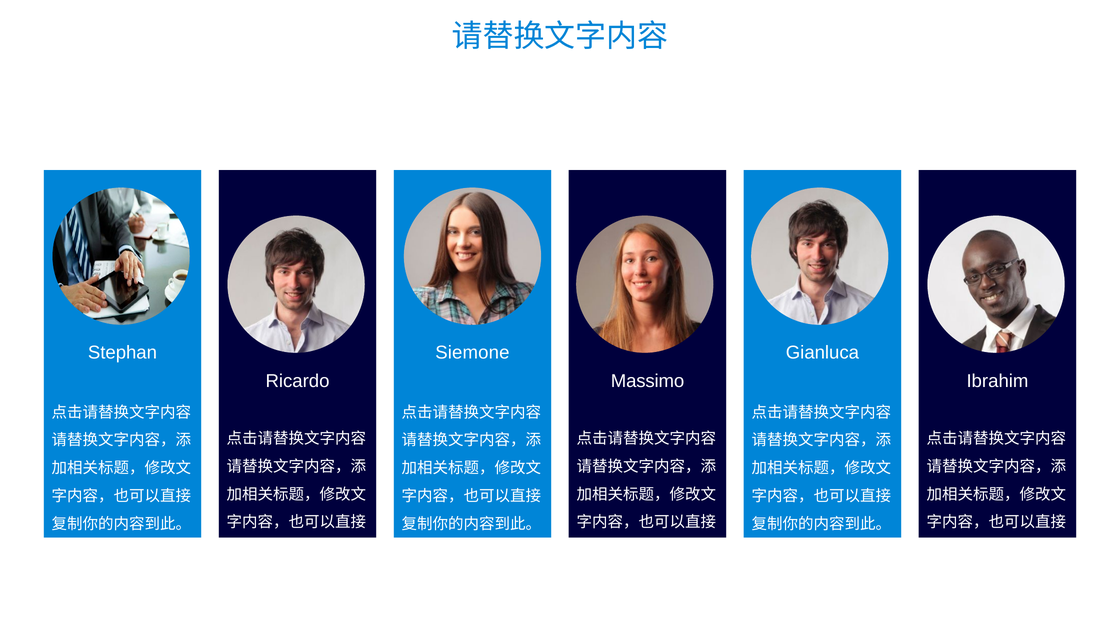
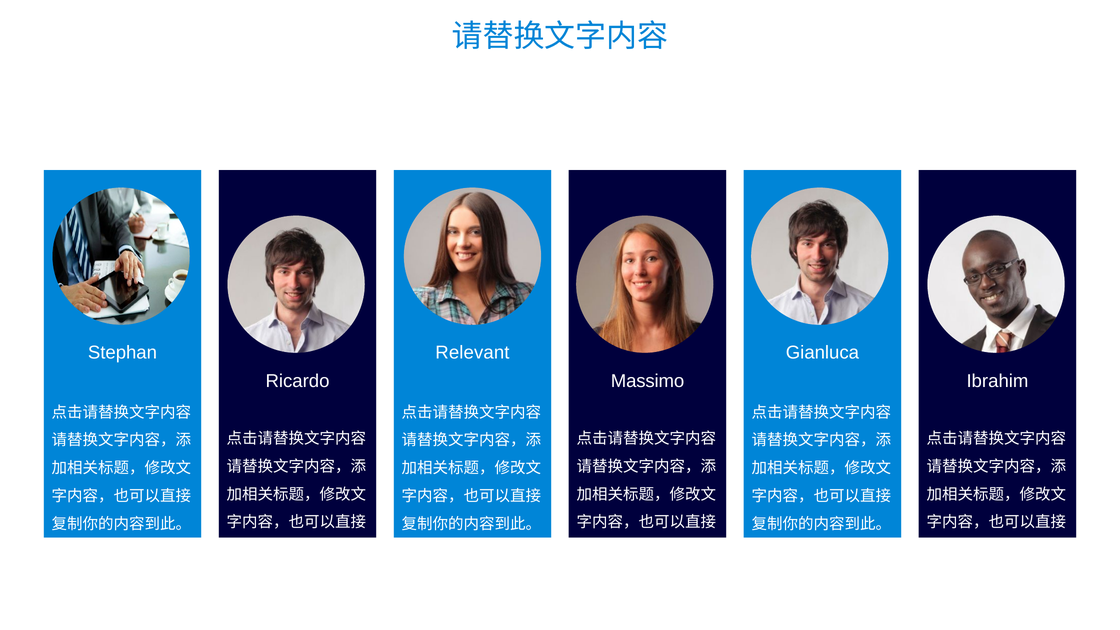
Siemone: Siemone -> Relevant
